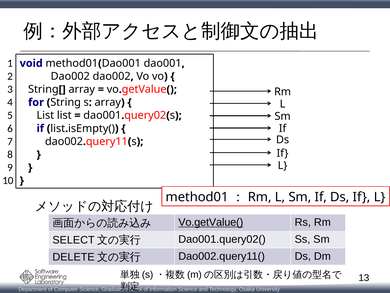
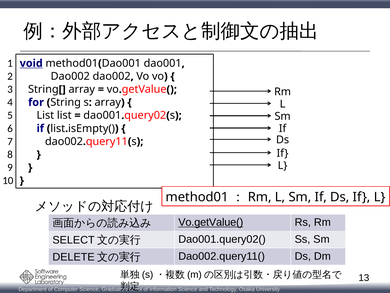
void underline: none -> present
